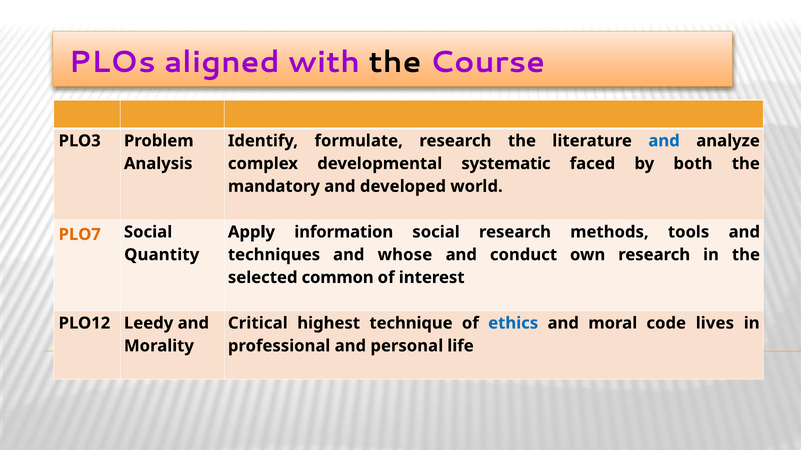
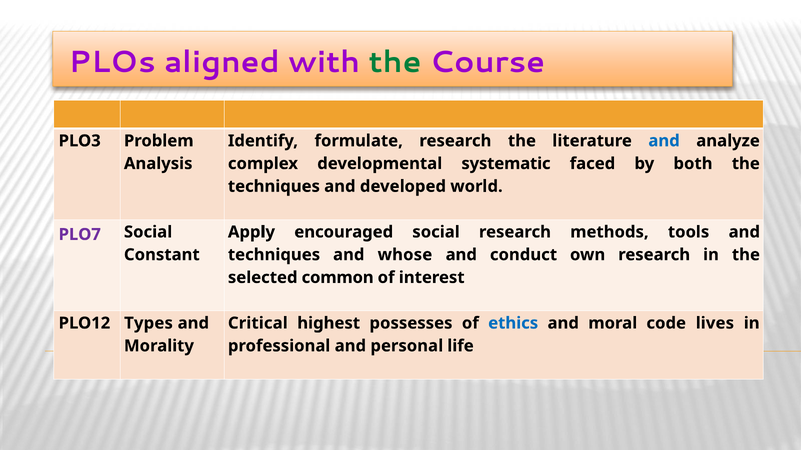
the at (395, 62) colour: black -> green
mandatory at (274, 187): mandatory -> techniques
information: information -> encouraged
PLO7 colour: orange -> purple
Quantity: Quantity -> Constant
Leedy: Leedy -> Types
technique: technique -> possesses
